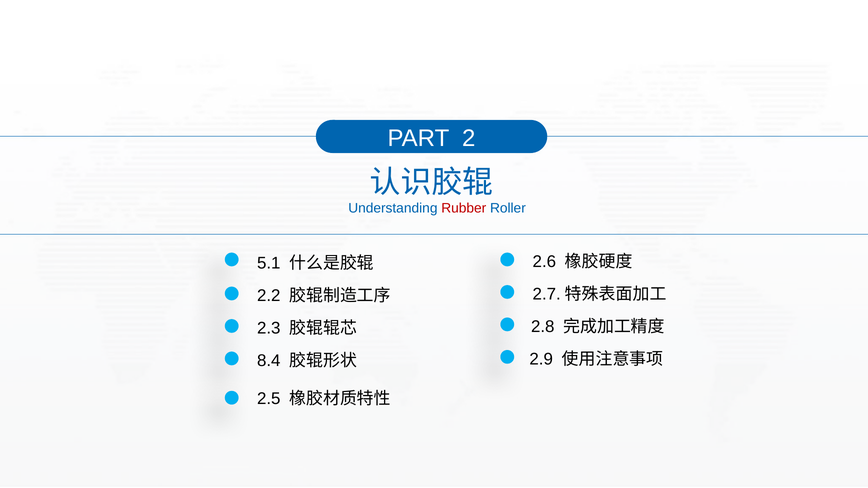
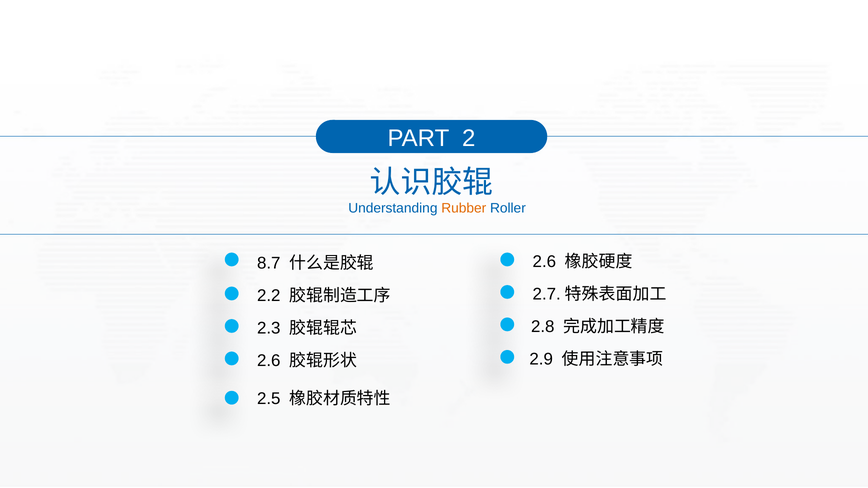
Rubber colour: red -> orange
5.1: 5.1 -> 8.7
8.4 at (269, 361): 8.4 -> 2.6
